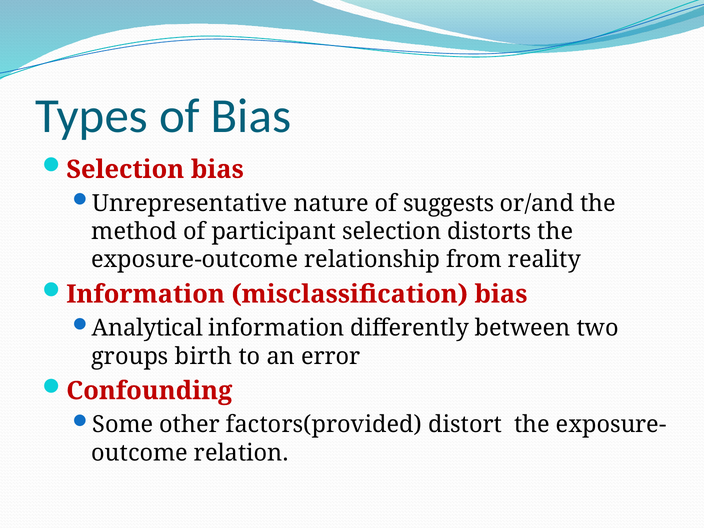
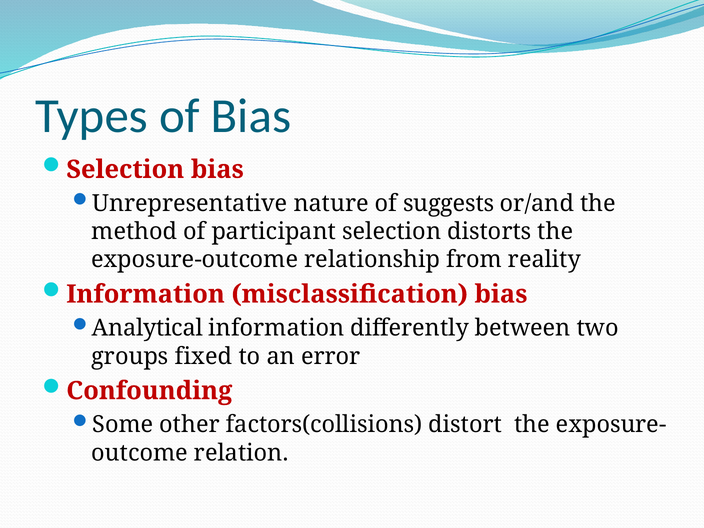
birth: birth -> fixed
factors(provided: factors(provided -> factors(collisions
